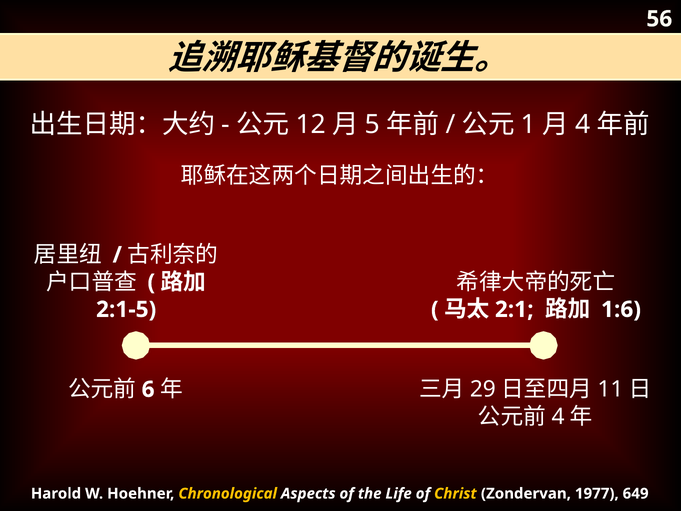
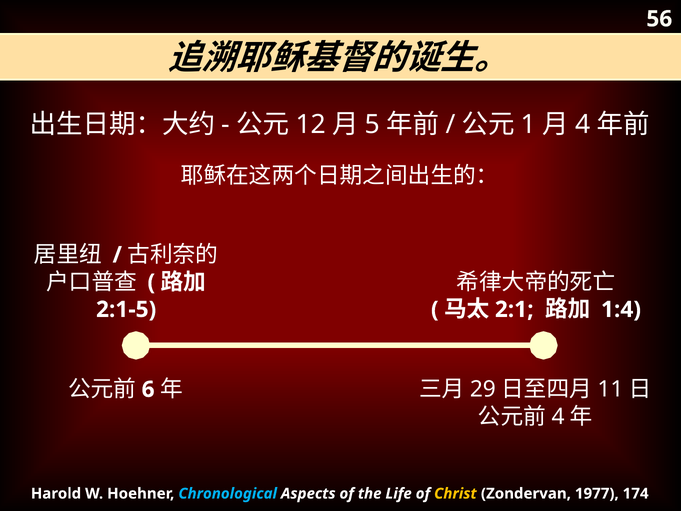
1:6: 1:6 -> 1:4
Chronological colour: yellow -> light blue
649: 649 -> 174
